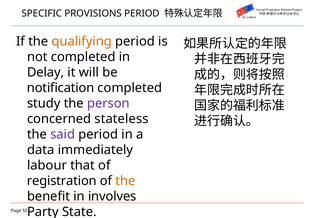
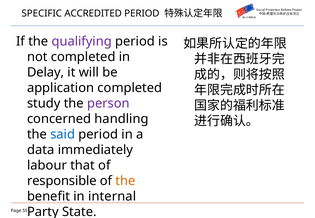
PROVISIONS: PROVISIONS -> ACCREDITED
qualifying colour: orange -> purple
notification: notification -> application
stateless: stateless -> handling
said colour: purple -> blue
registration: registration -> responsible
involves: involves -> internal
